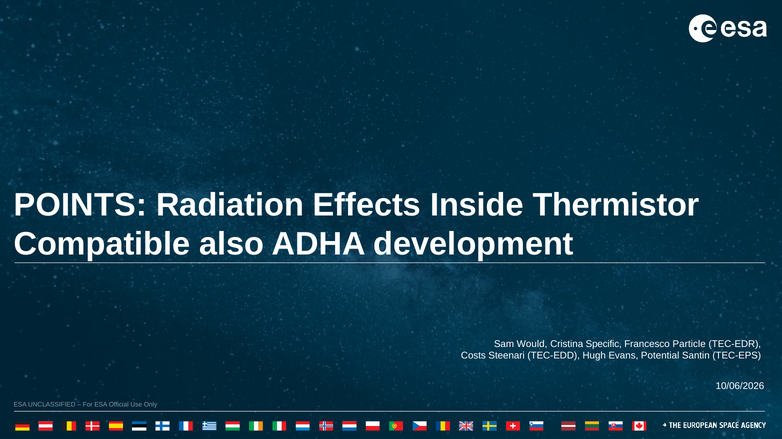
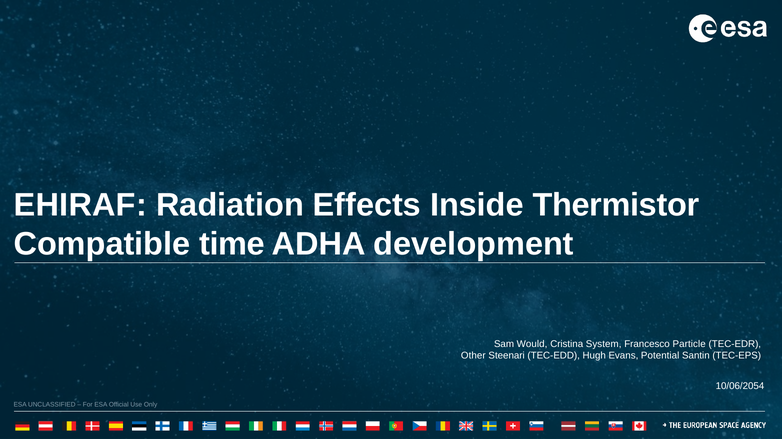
POINTS: POINTS -> EHIRAF
also: also -> time
Specific: Specific -> System
Costs: Costs -> Other
10/06/2026: 10/06/2026 -> 10/06/2054
